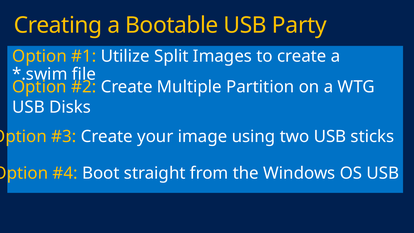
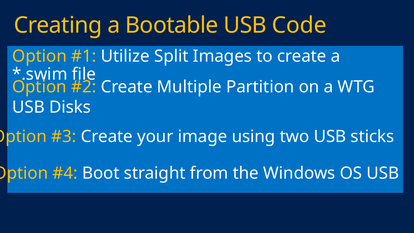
Party: Party -> Code
